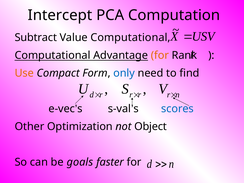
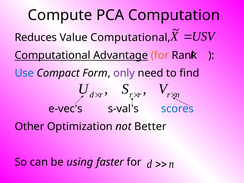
Intercept: Intercept -> Compute
Subtract: Subtract -> Reduces
Use colour: orange -> blue
only colour: blue -> purple
Object: Object -> Better
goals: goals -> using
